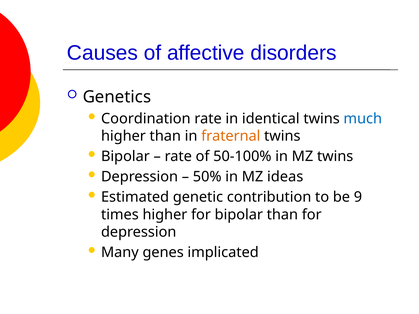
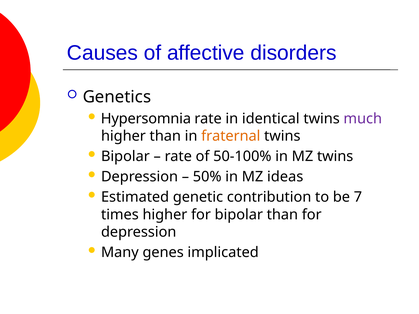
Coordination: Coordination -> Hypersomnia
much colour: blue -> purple
9: 9 -> 7
